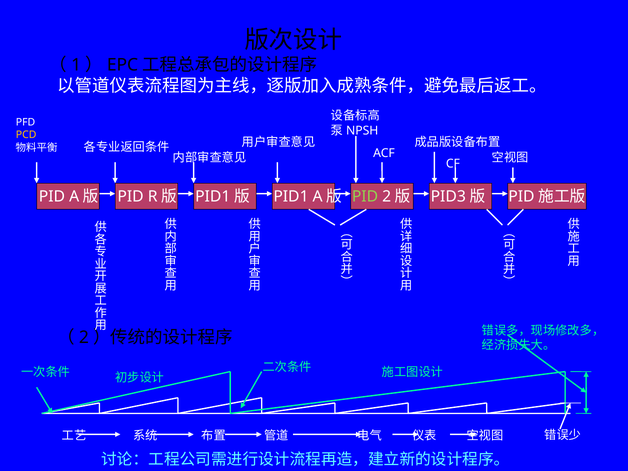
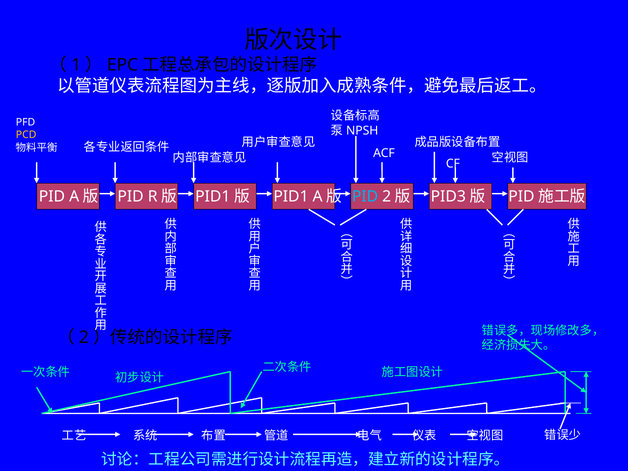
PID at (365, 197) colour: light green -> light blue
